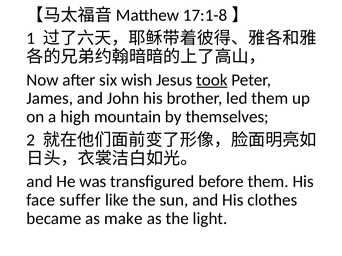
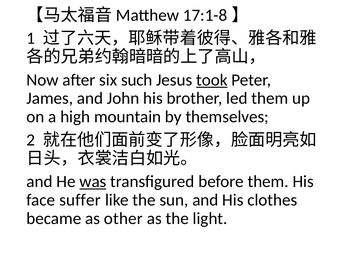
wish: wish -> such
was underline: none -> present
make: make -> other
